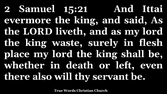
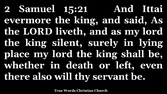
waste: waste -> silent
flesh: flesh -> lying
